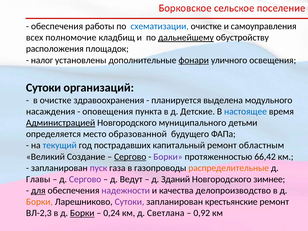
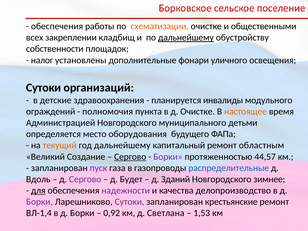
схематизации colour: blue -> orange
самоуправления: самоуправления -> общественными
полномочие: полномочие -> закреплении
расположения: расположения -> собственности
фонари underline: present -> none
в очистке: очистке -> детские
выделена: выделена -> инвалиды
насаждения: насаждения -> ограждений
оповещения: оповещения -> полномочия
д Детские: Детские -> Очистке
настоящее colour: blue -> orange
Администрацией underline: present -> none
образованной: образованной -> оборудования
текущий colour: blue -> orange
год пострадавших: пострадавших -> дальнейшему
66,42: 66,42 -> 44,57
распределительные colour: orange -> blue
Главы: Главы -> Вдоль
Ведут: Ведут -> Будет
Борки at (39, 202) colour: orange -> purple
ВЛ-2,3: ВЛ-2,3 -> ВЛ-1,4
Борки at (82, 213) underline: present -> none
0,24: 0,24 -> 0,92
0,92: 0,92 -> 1,53
